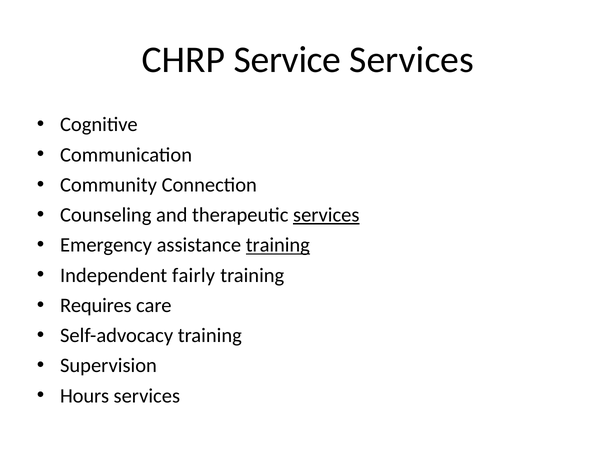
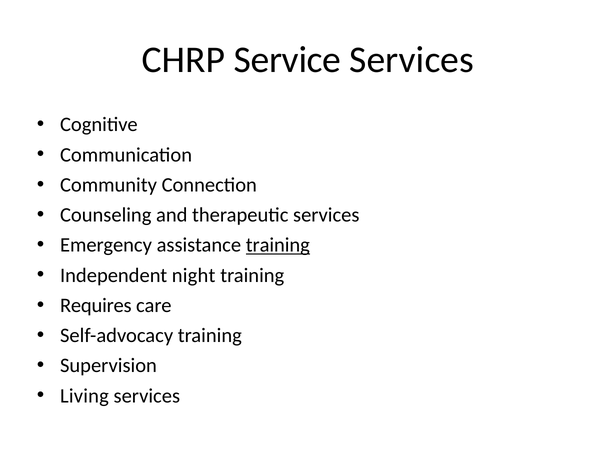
services at (326, 215) underline: present -> none
fairly: fairly -> night
Hours: Hours -> Living
